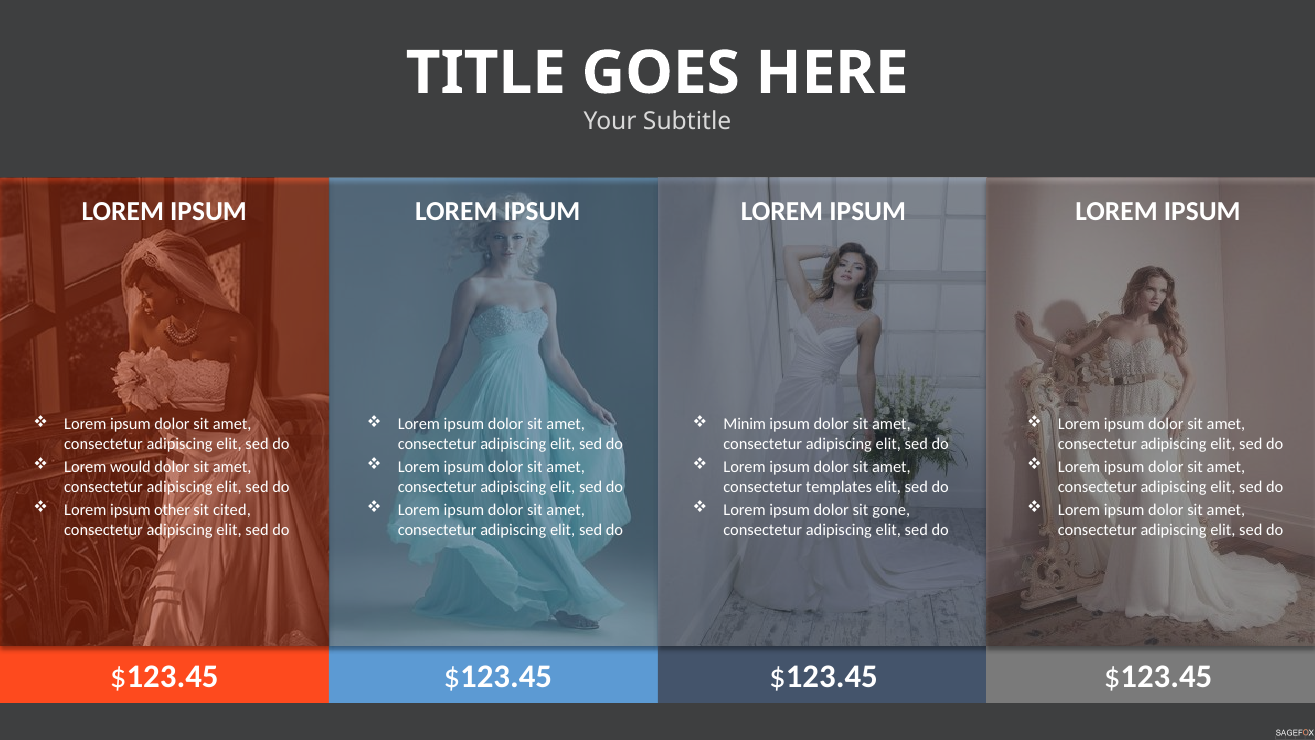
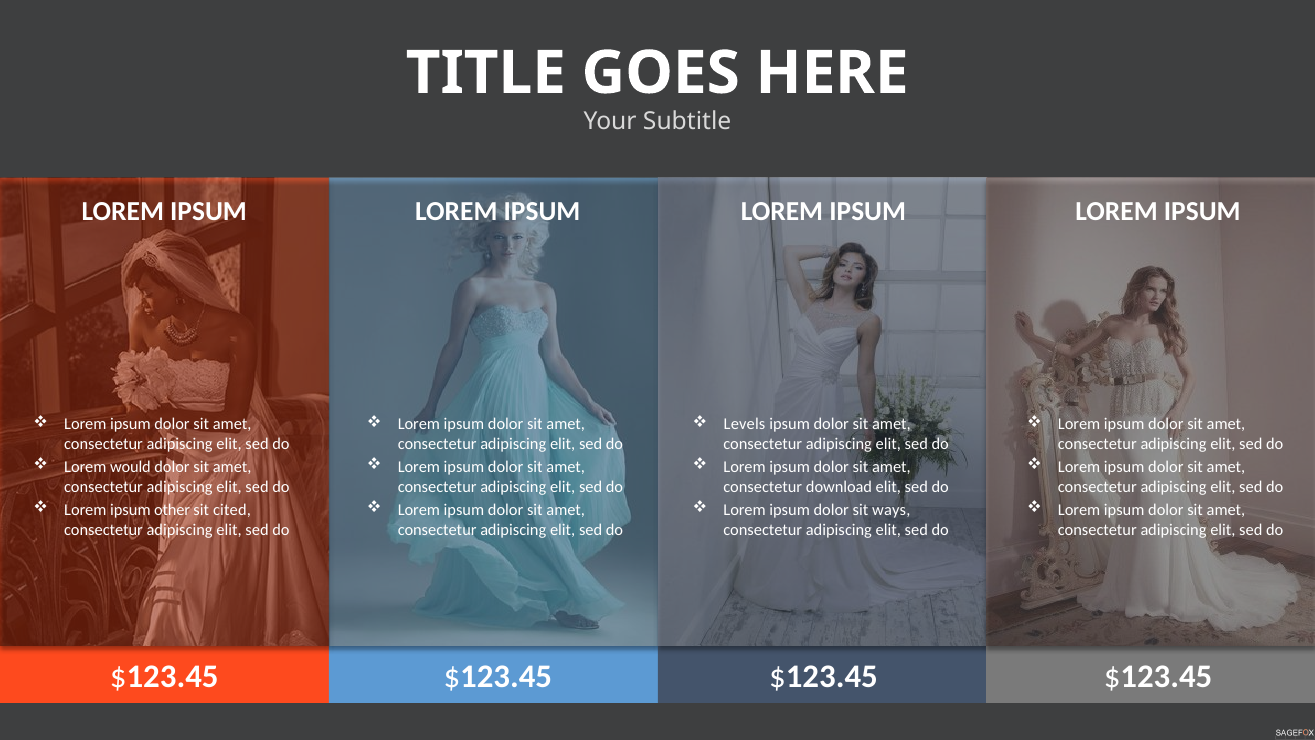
Minim: Minim -> Levels
templates: templates -> download
gone: gone -> ways
